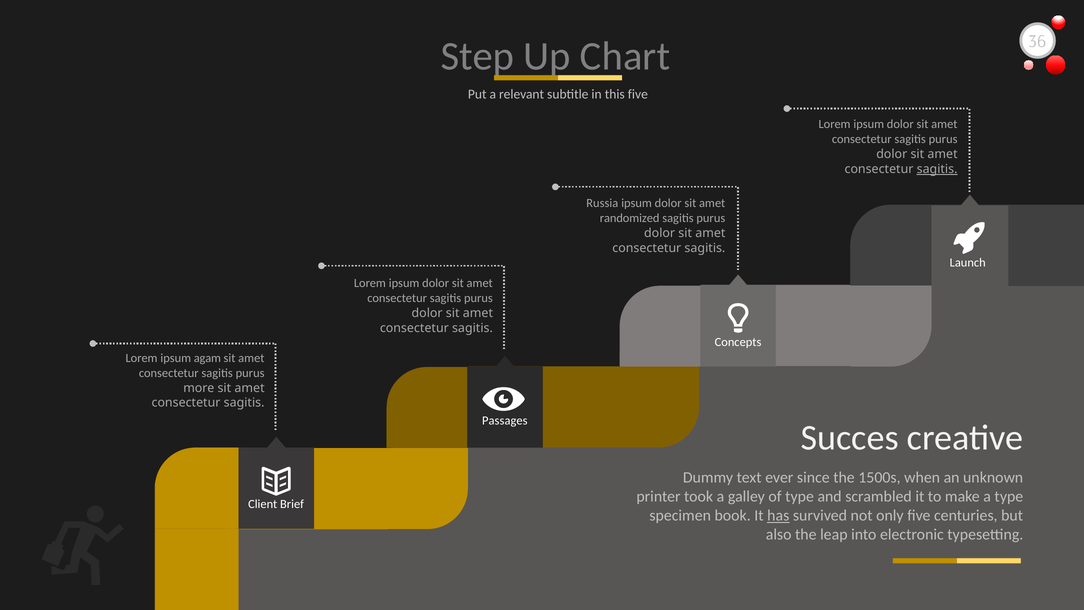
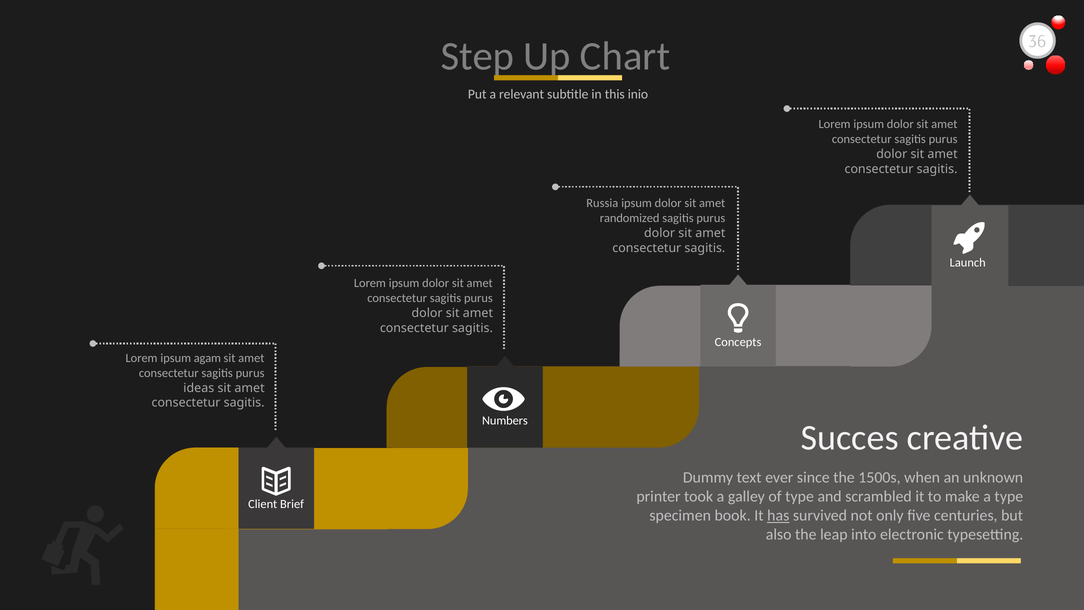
this five: five -> inio
sagitis at (937, 169) underline: present -> none
more: more -> ideas
Passages: Passages -> Numbers
